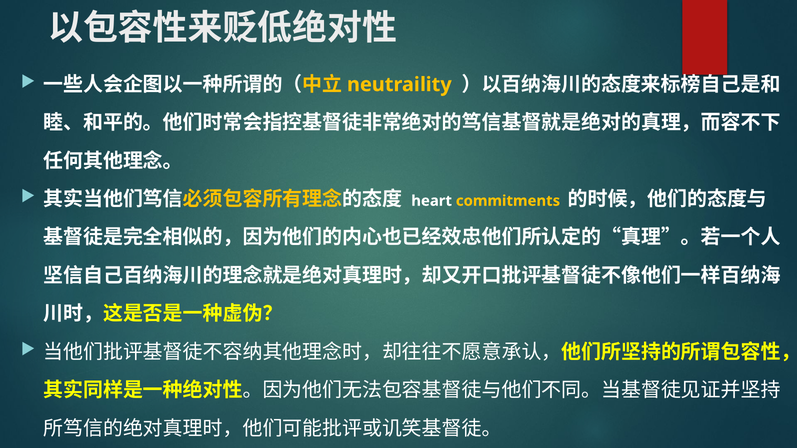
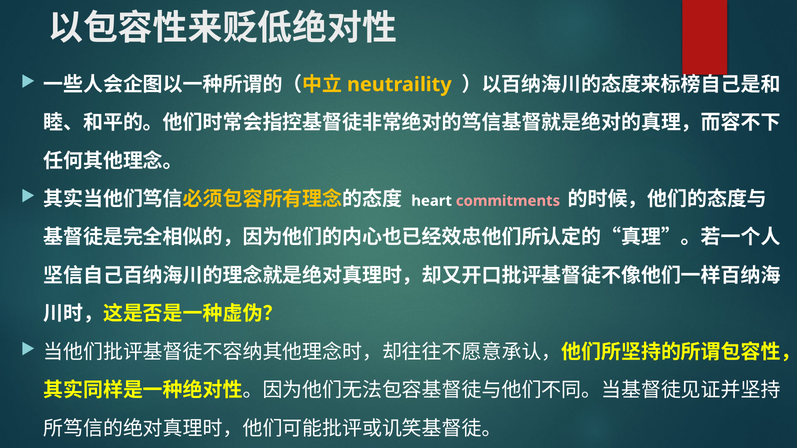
commitments colour: yellow -> pink
